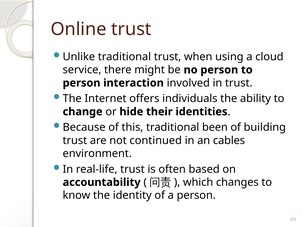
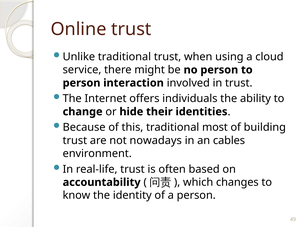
been: been -> most
continued: continued -> nowadays
